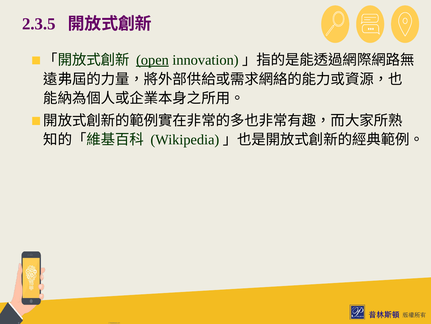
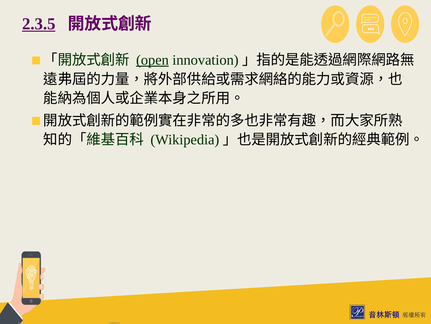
2.3.5 underline: none -> present
